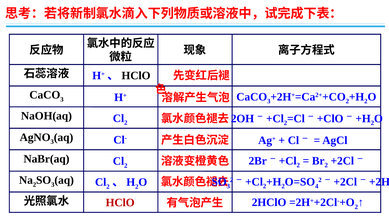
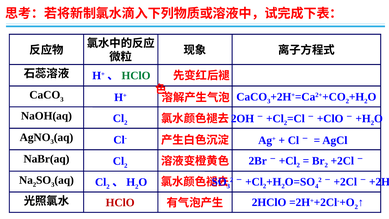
HClO at (136, 76) colour: black -> green
